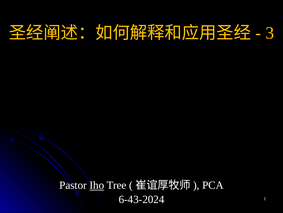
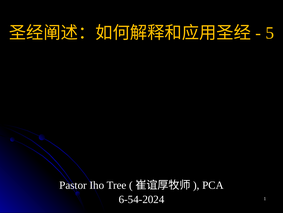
3: 3 -> 5
Iho underline: present -> none
6-43-2024: 6-43-2024 -> 6-54-2024
